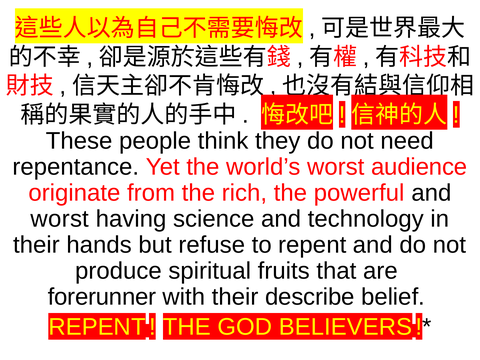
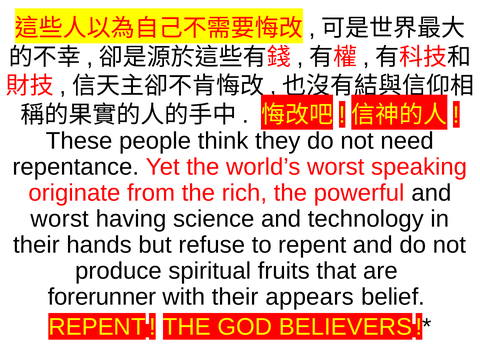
audience: audience -> speaking
describe: describe -> appears
